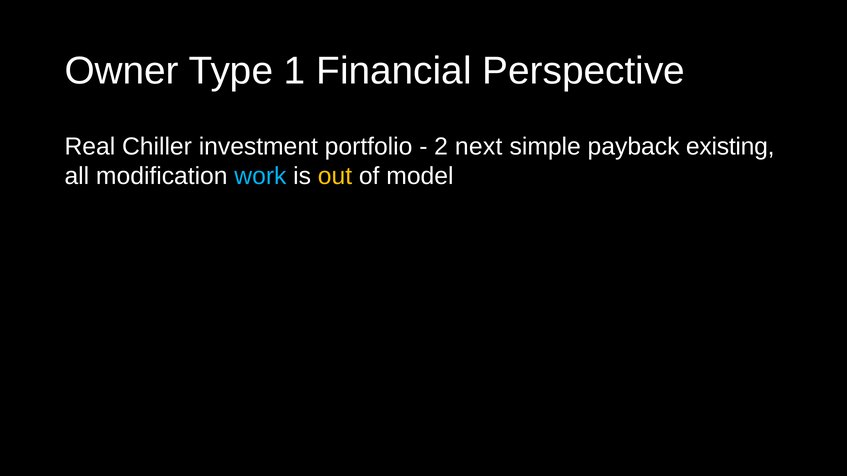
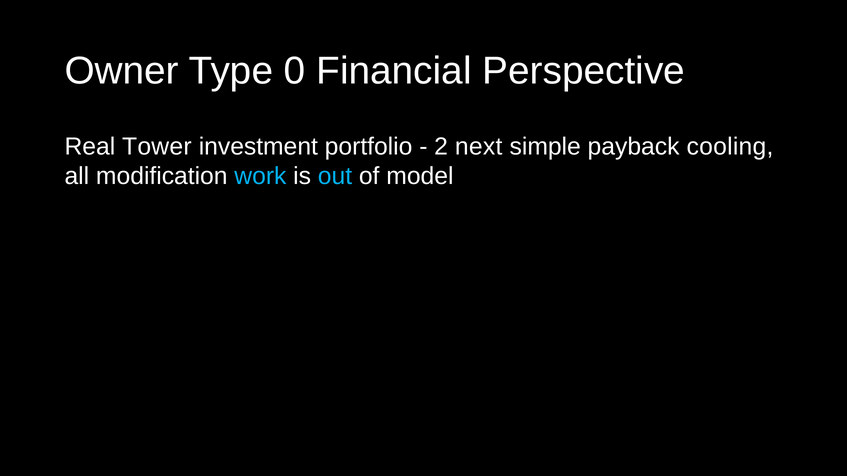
1: 1 -> 0
Chiller: Chiller -> Tower
existing: existing -> cooling
out colour: yellow -> light blue
